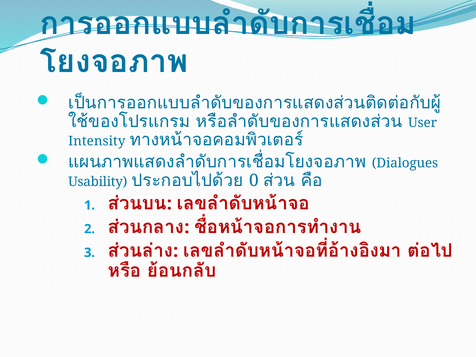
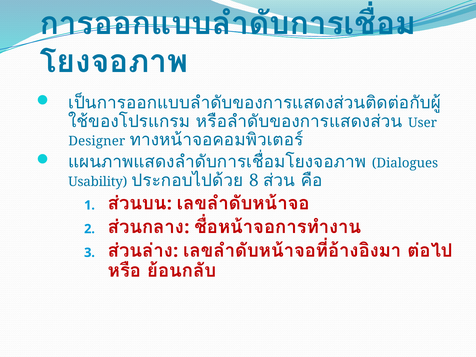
Intensity: Intensity -> Designer
0: 0 -> 8
